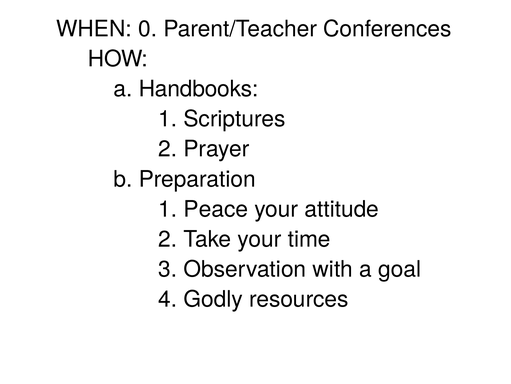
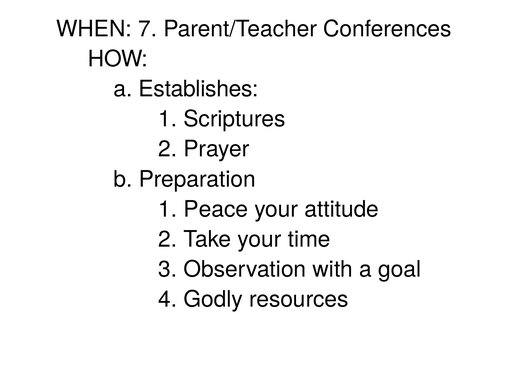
0: 0 -> 7
Handbooks: Handbooks -> Establishes
